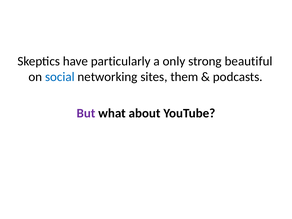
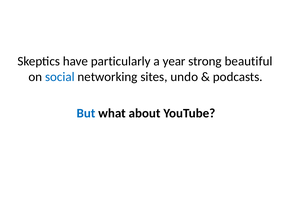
only: only -> year
them: them -> undo
But colour: purple -> blue
